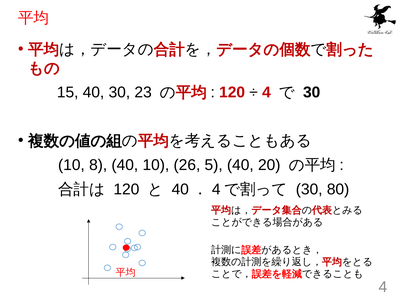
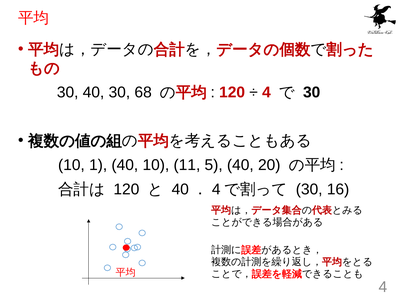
15 at (68, 92): 15 -> 30
23: 23 -> 68
8: 8 -> 1
26: 26 -> 11
80: 80 -> 16
